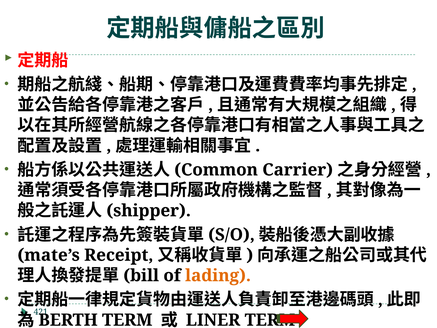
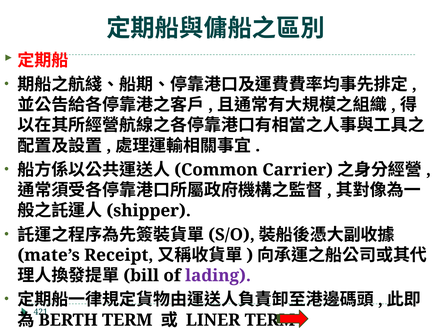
lading colour: orange -> purple
